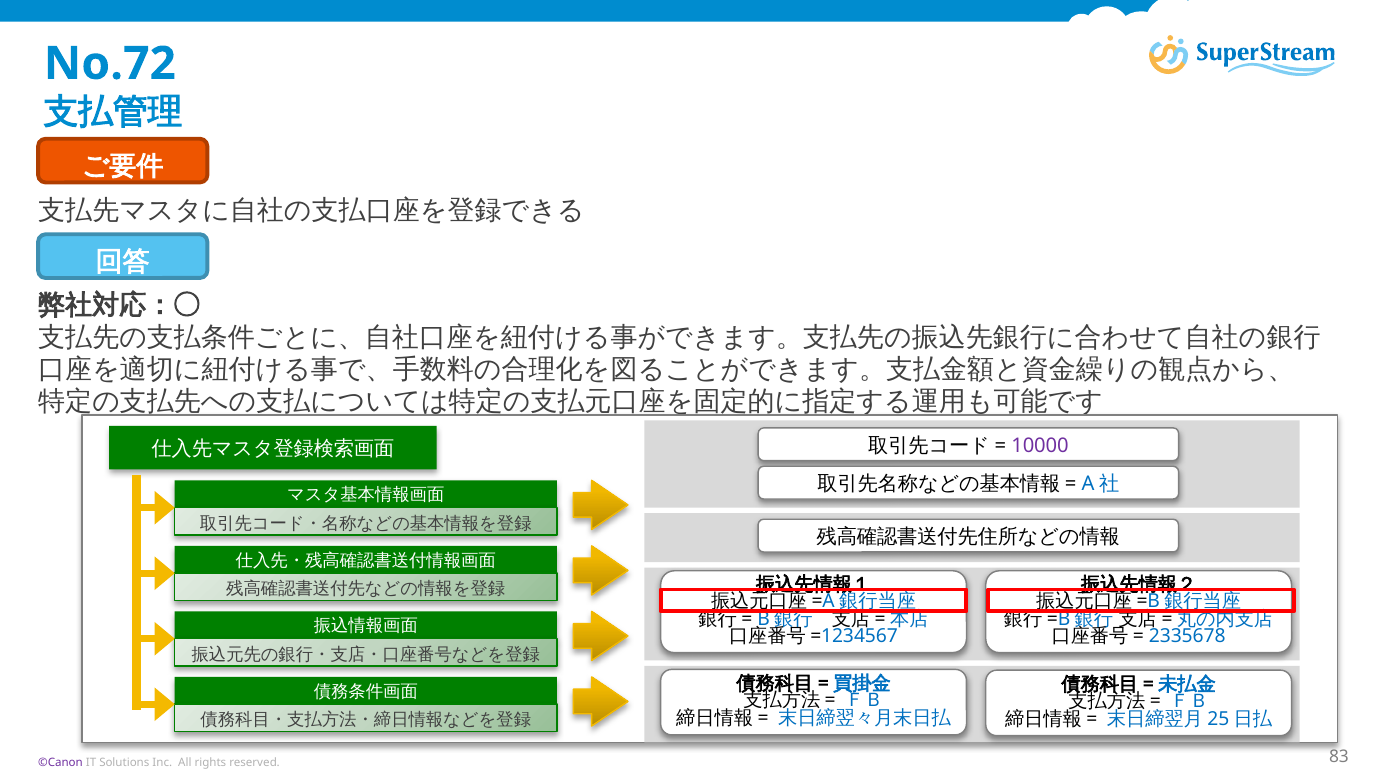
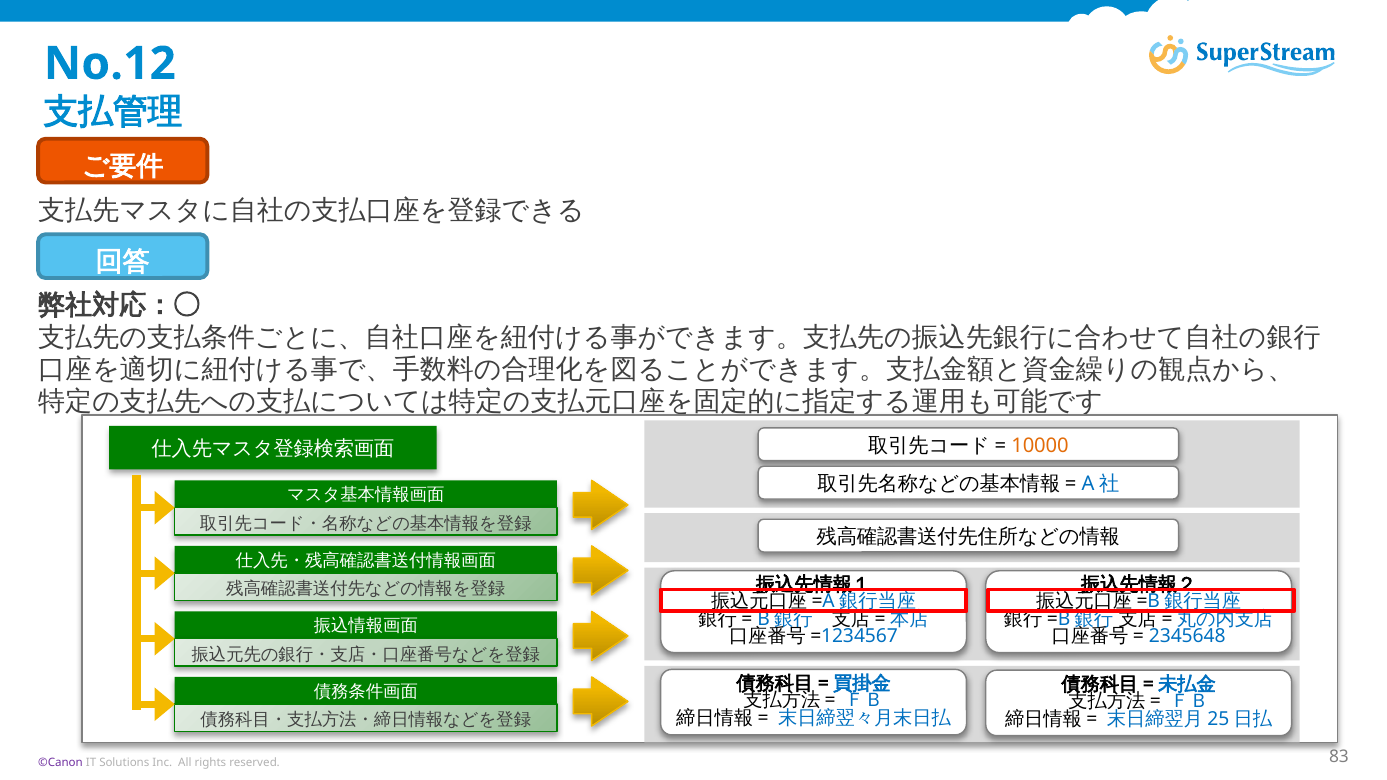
No.72: No.72 -> No.12
10000 colour: purple -> orange
2335678: 2335678 -> 2345648
